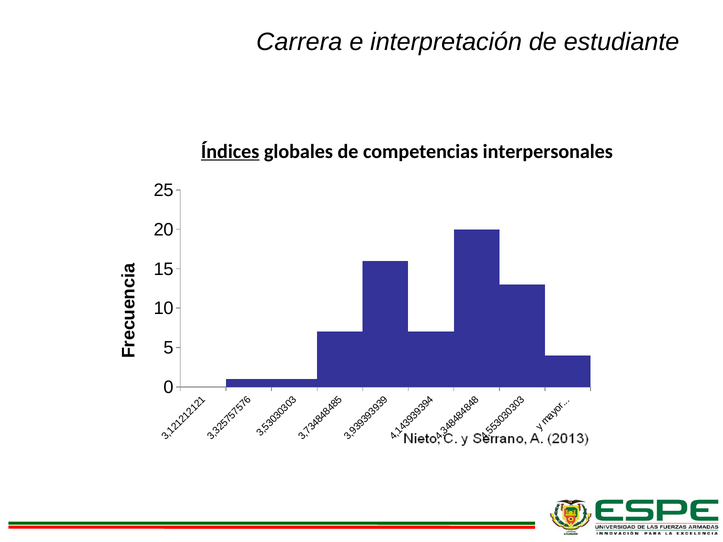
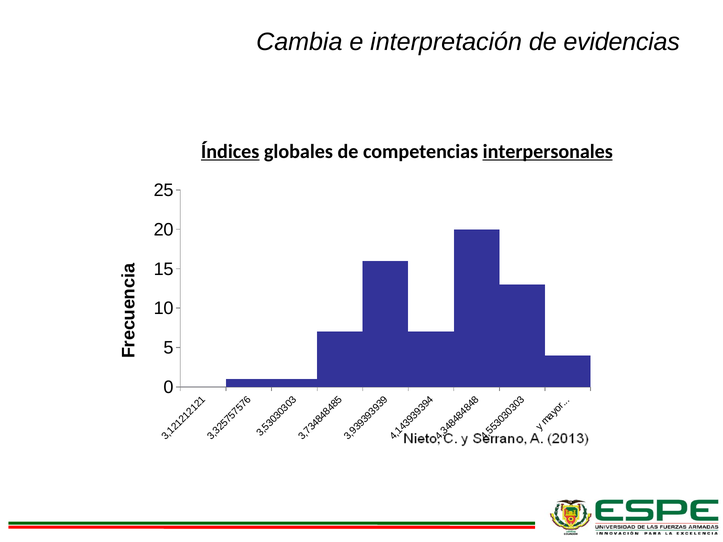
Carrera: Carrera -> Cambia
estudiante: estudiante -> evidencias
interpersonales underline: none -> present
